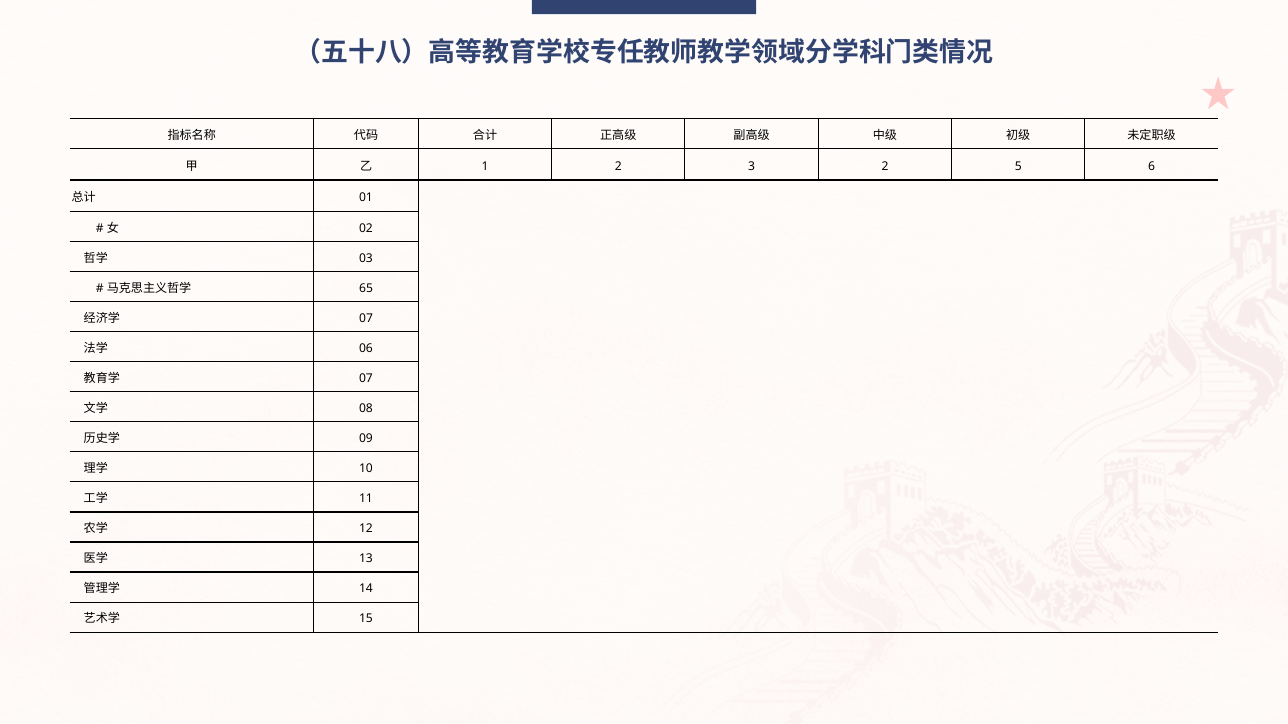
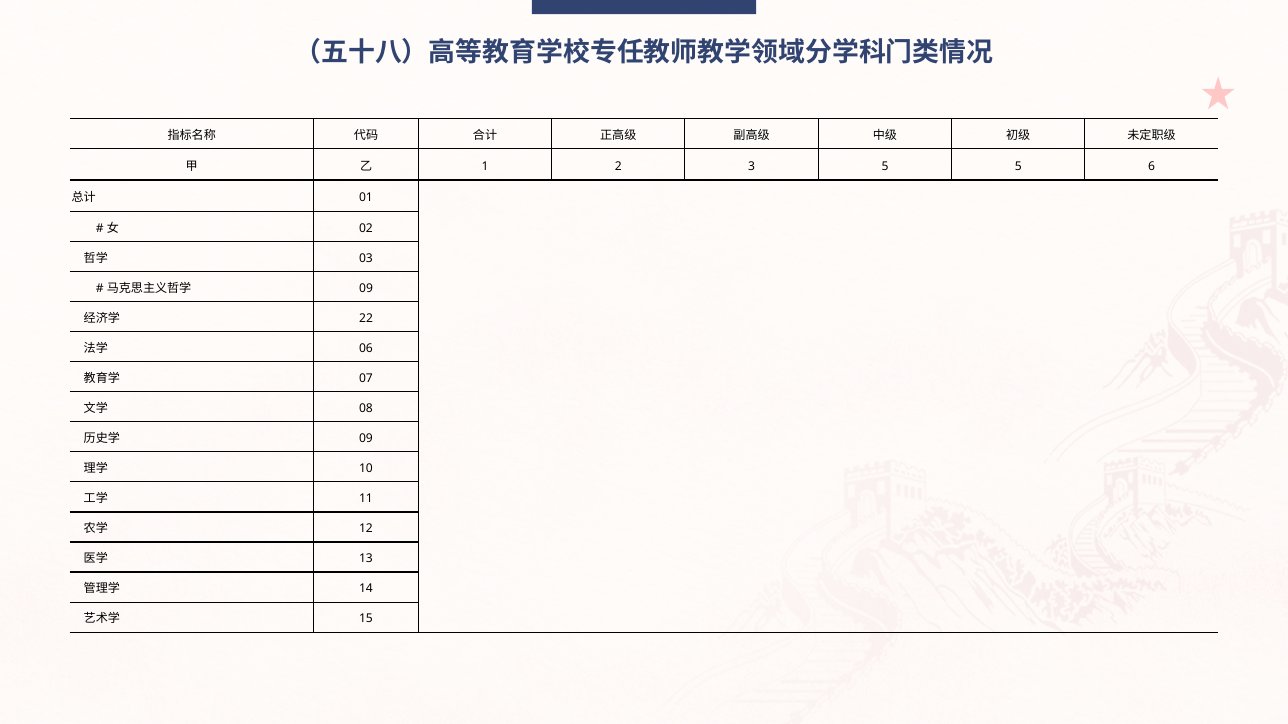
3 2: 2 -> 5
65 at (366, 289): 65 -> 09
07 at (366, 319): 07 -> 22
